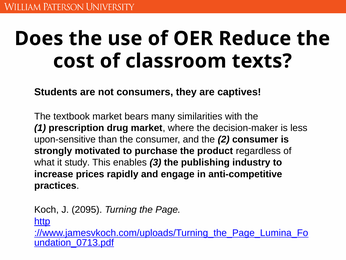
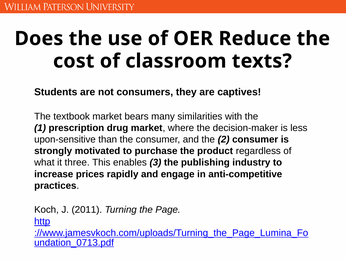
study: study -> three
2095: 2095 -> 2011
